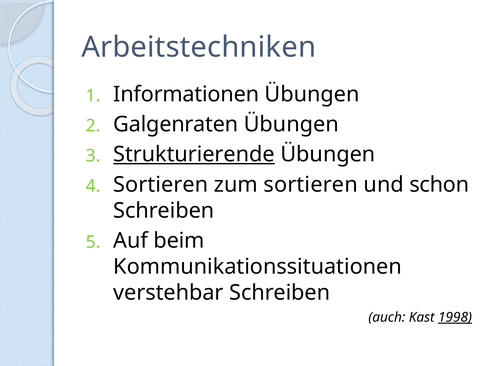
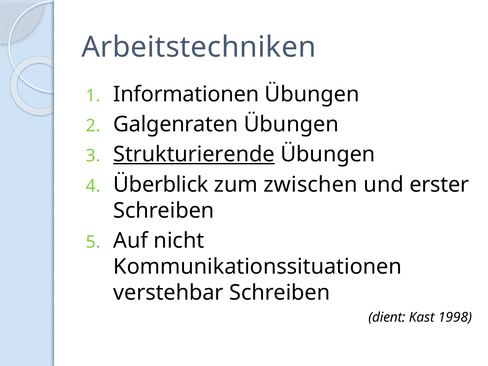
Sortieren at (161, 185): Sortieren -> Überblick
zum sortieren: sortieren -> zwischen
schon: schon -> erster
beim: beim -> nicht
auch: auch -> dient
1998 underline: present -> none
